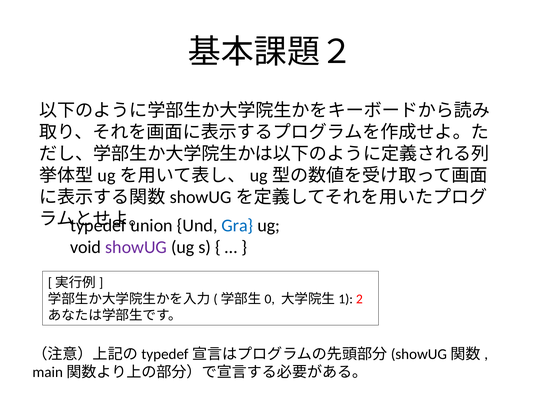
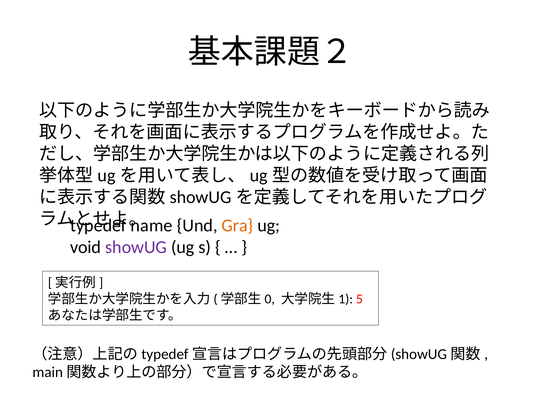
union: union -> name
Gra colour: blue -> orange
2: 2 -> 5
